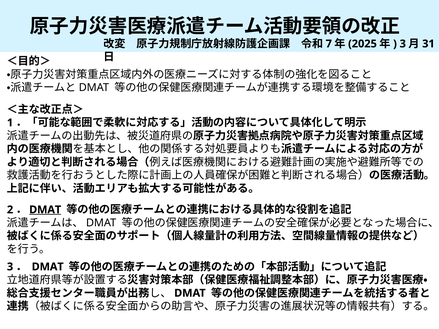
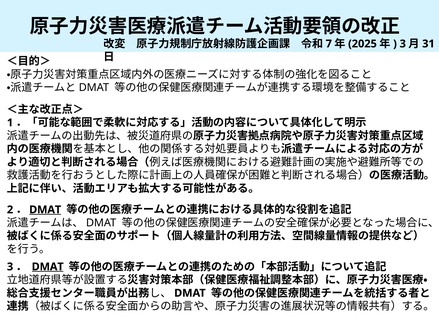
DMAT at (48, 267) underline: none -> present
